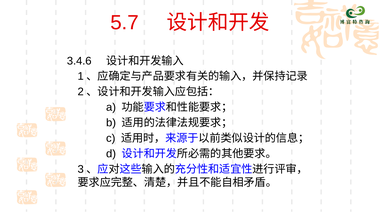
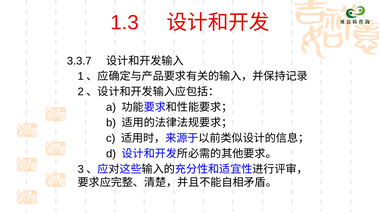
5.7: 5.7 -> 1.3
3.4.6: 3.4.6 -> 3.3.7
